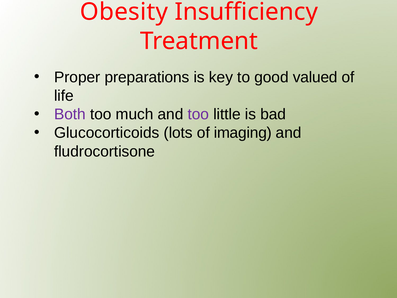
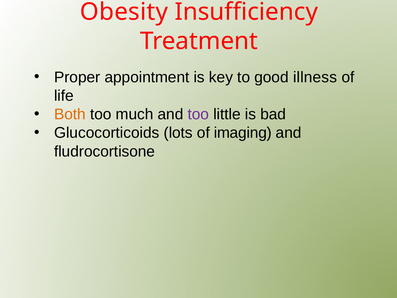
preparations: preparations -> appointment
valued: valued -> illness
Both colour: purple -> orange
